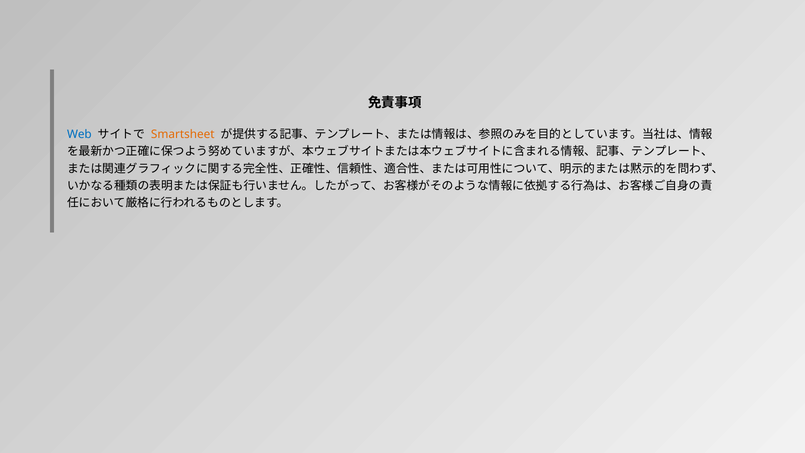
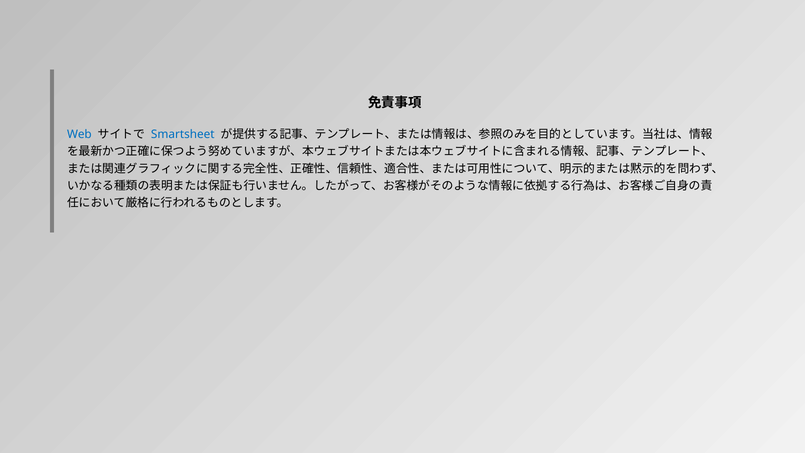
Smartsheet colour: orange -> blue
